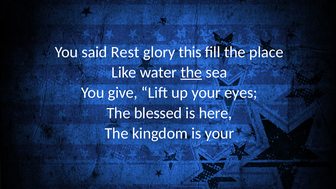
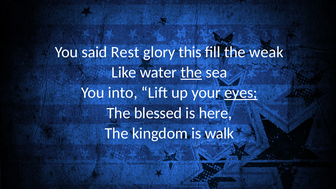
place: place -> weak
give: give -> into
eyes underline: none -> present
is your: your -> walk
